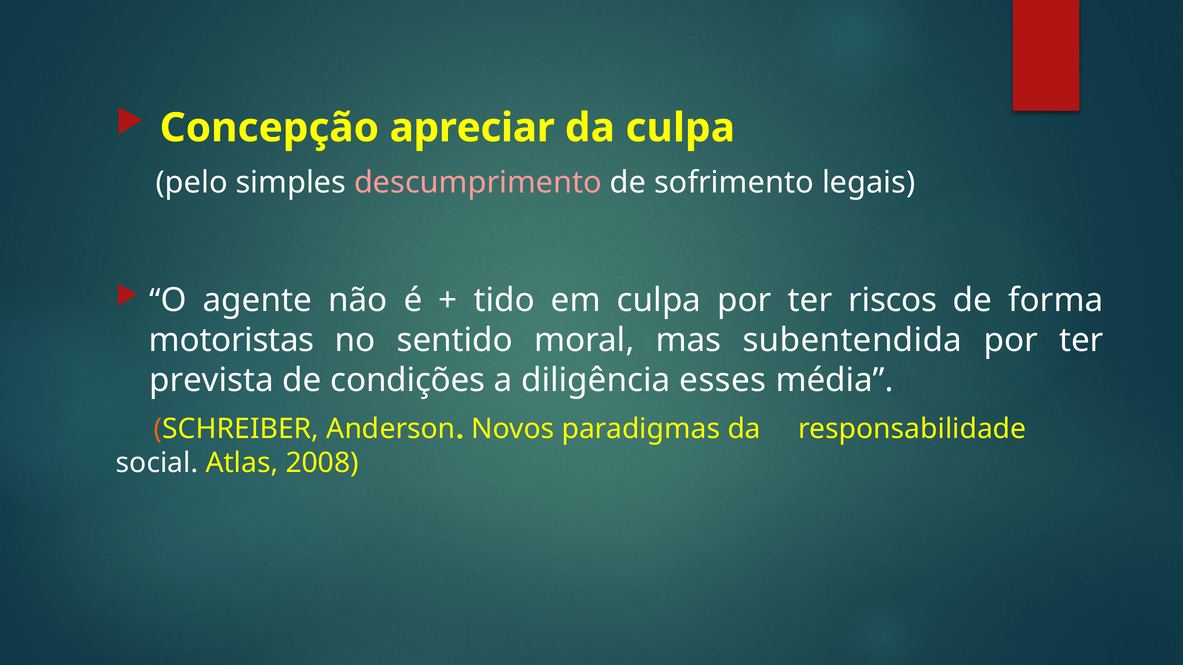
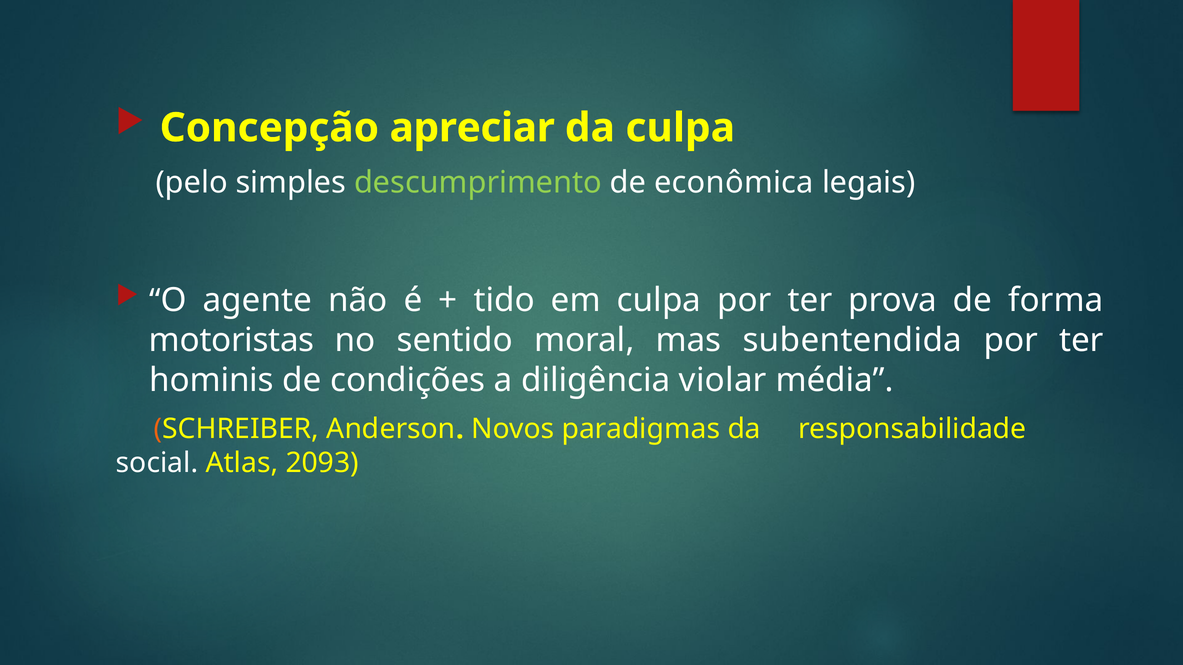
descumprimento colour: pink -> light green
sofrimento: sofrimento -> econômica
riscos: riscos -> prova
prevista: prevista -> hominis
esses: esses -> violar
2008: 2008 -> 2093
